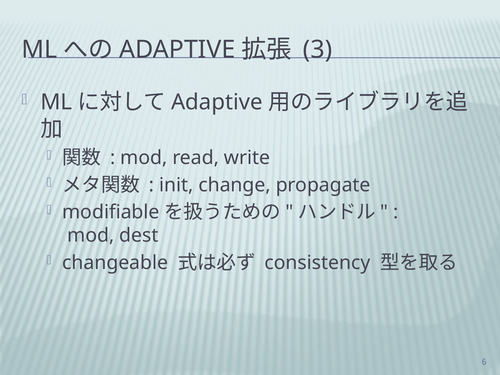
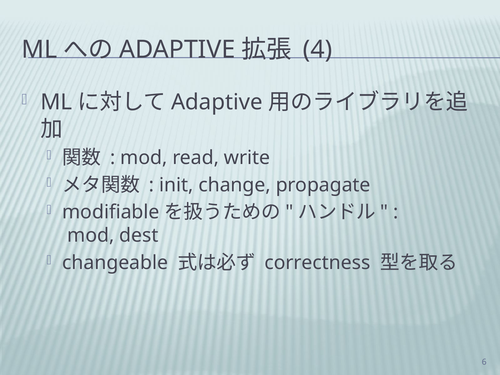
3: 3 -> 4
consistency: consistency -> correctness
